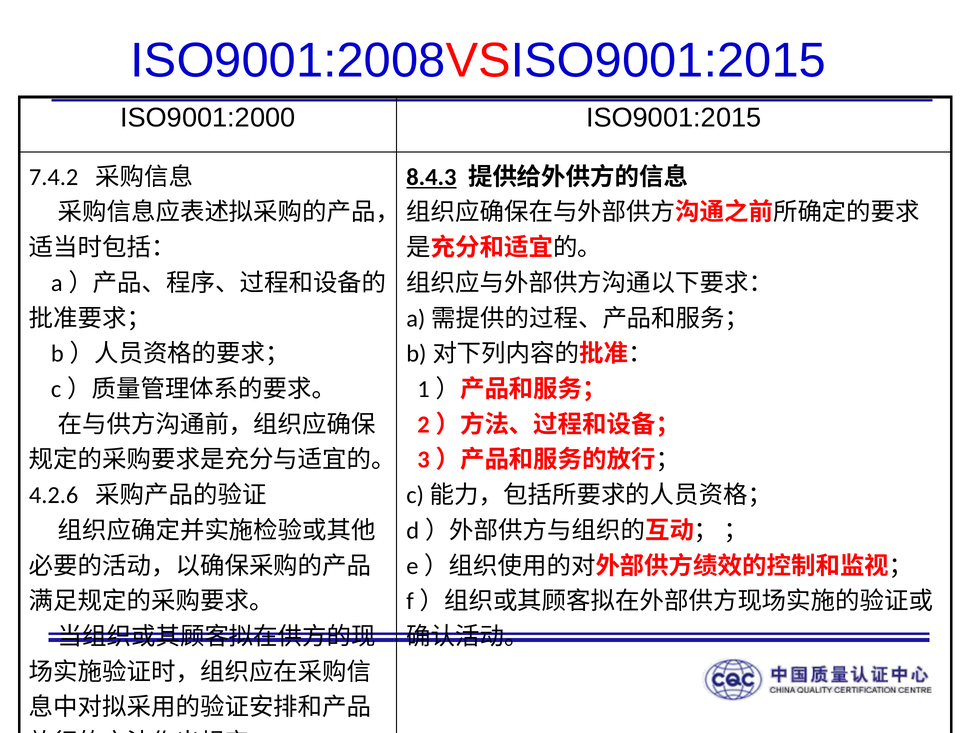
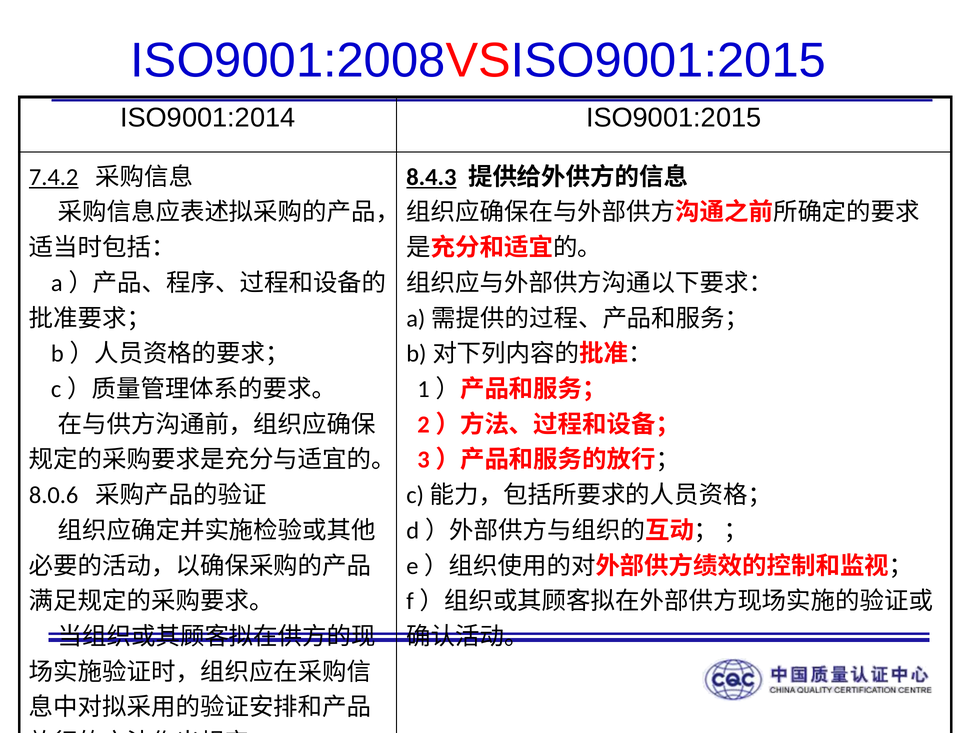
ISO9001:2000: ISO9001:2000 -> ISO9001:2014
7.4.2 underline: none -> present
4.2.6: 4.2.6 -> 8.0.6
